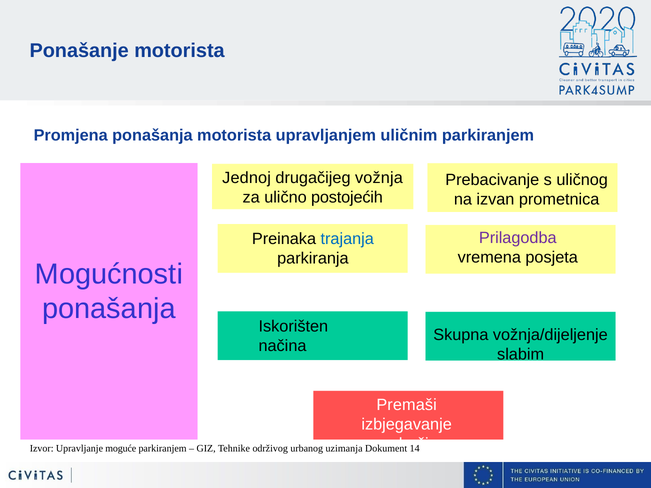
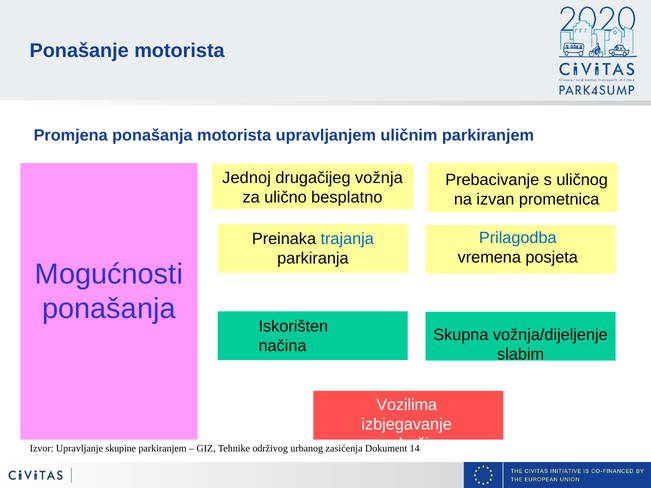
postojećih: postojećih -> besplatno
Prilagodba colour: purple -> blue
Premaši: Premaši -> Vozilima
moguće: moguće -> skupine
uzimanja: uzimanja -> zasićenja
